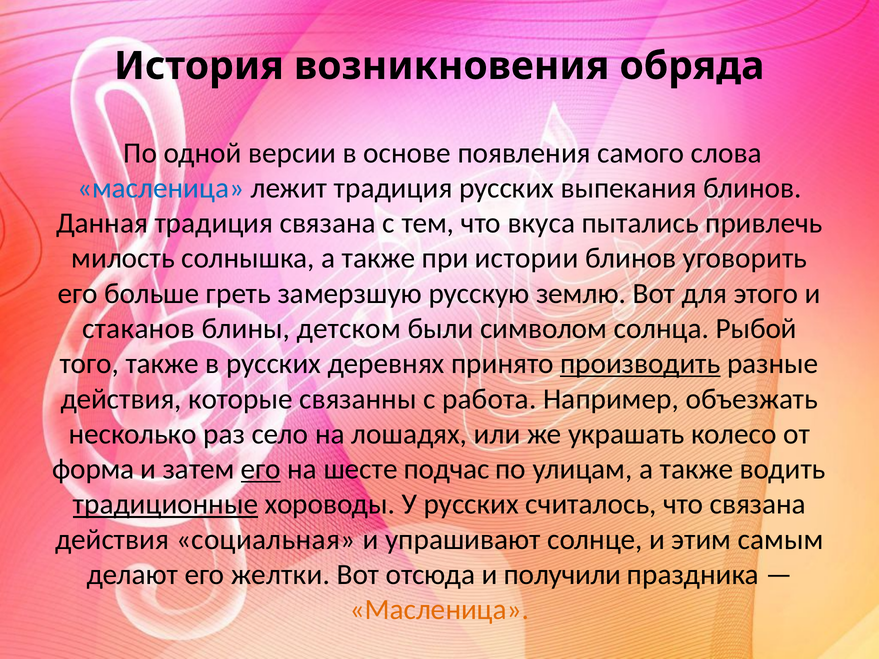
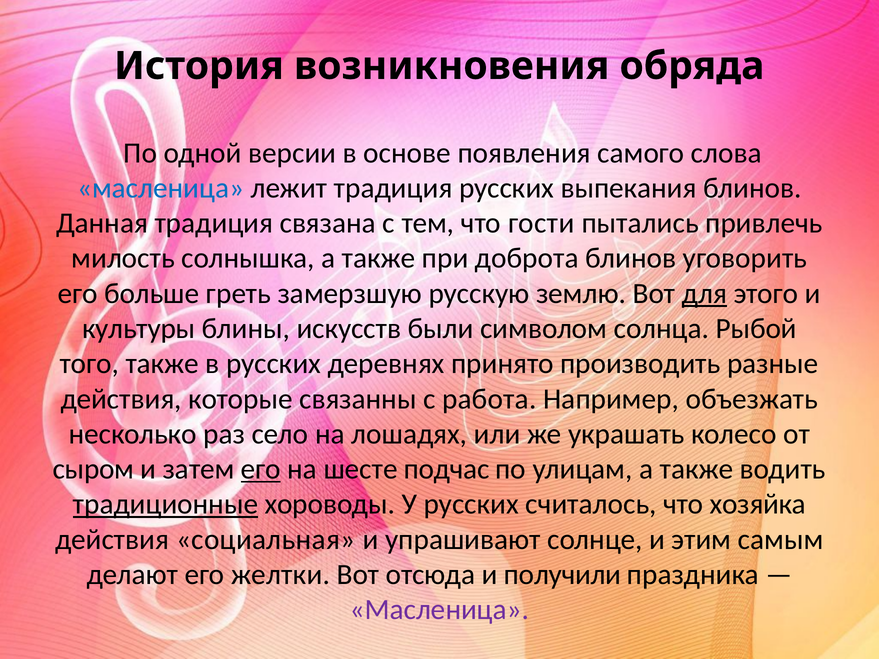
вкуса: вкуса -> гости
истории: истории -> доброта
для underline: none -> present
стаканов: стаканов -> культуры
детском: детском -> искусств
производить underline: present -> none
форма: форма -> сыром
что связана: связана -> хозяйка
Масленица at (439, 610) colour: orange -> purple
